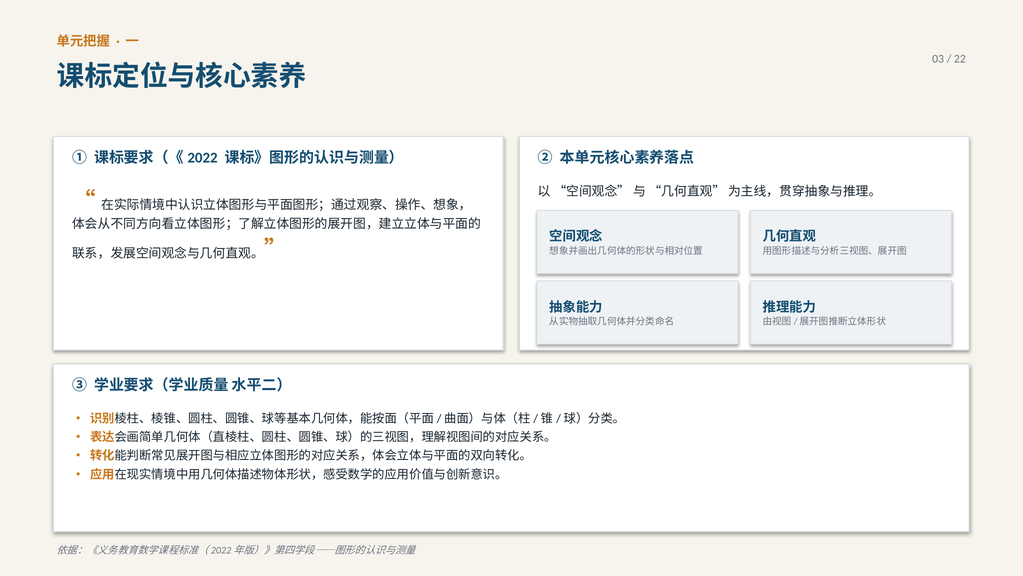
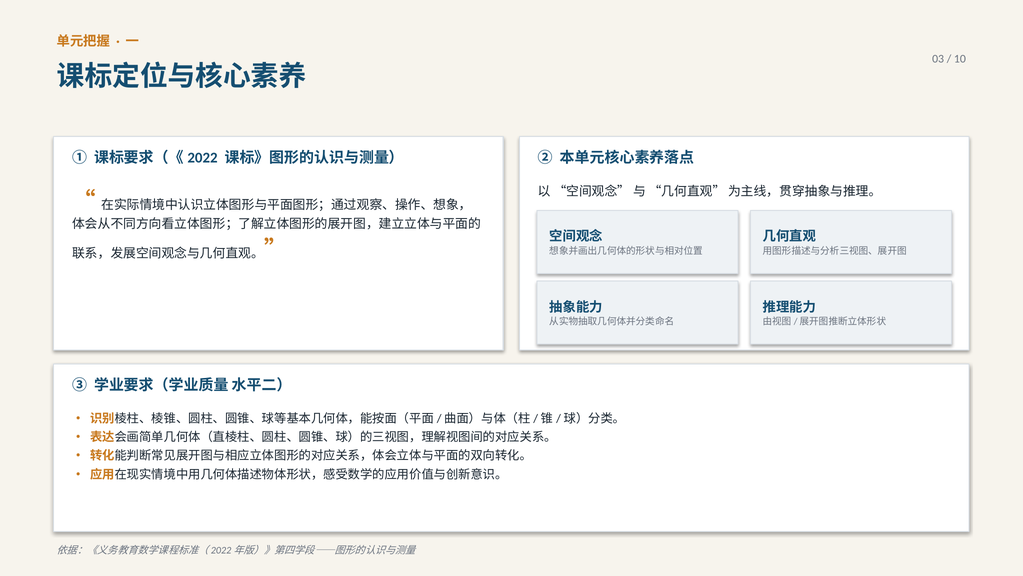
22: 22 -> 10
